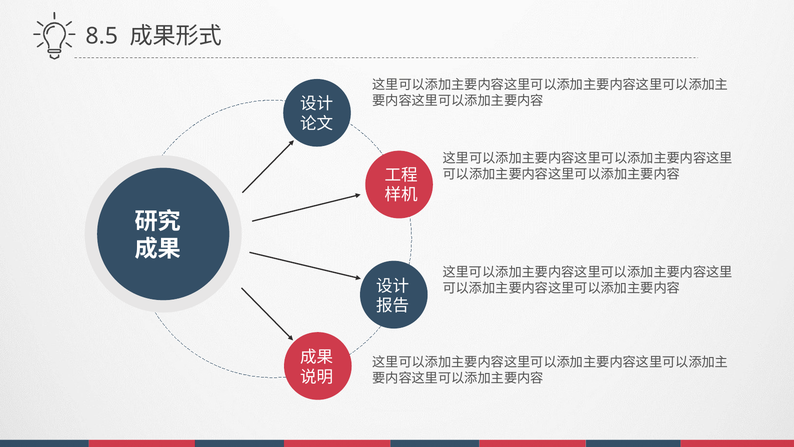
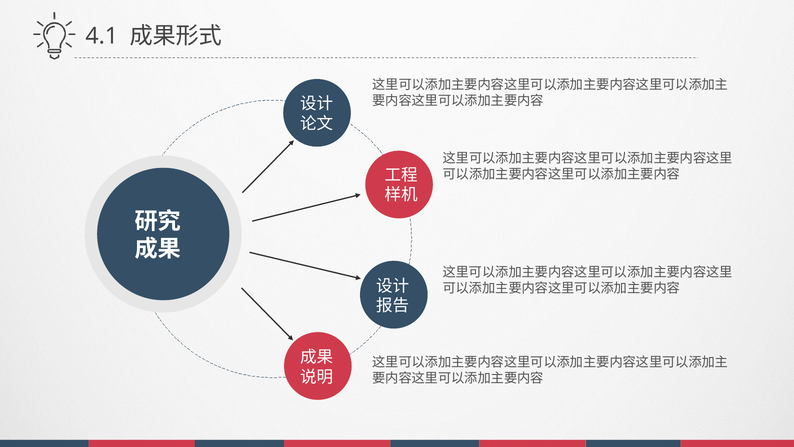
8.5: 8.5 -> 4.1
